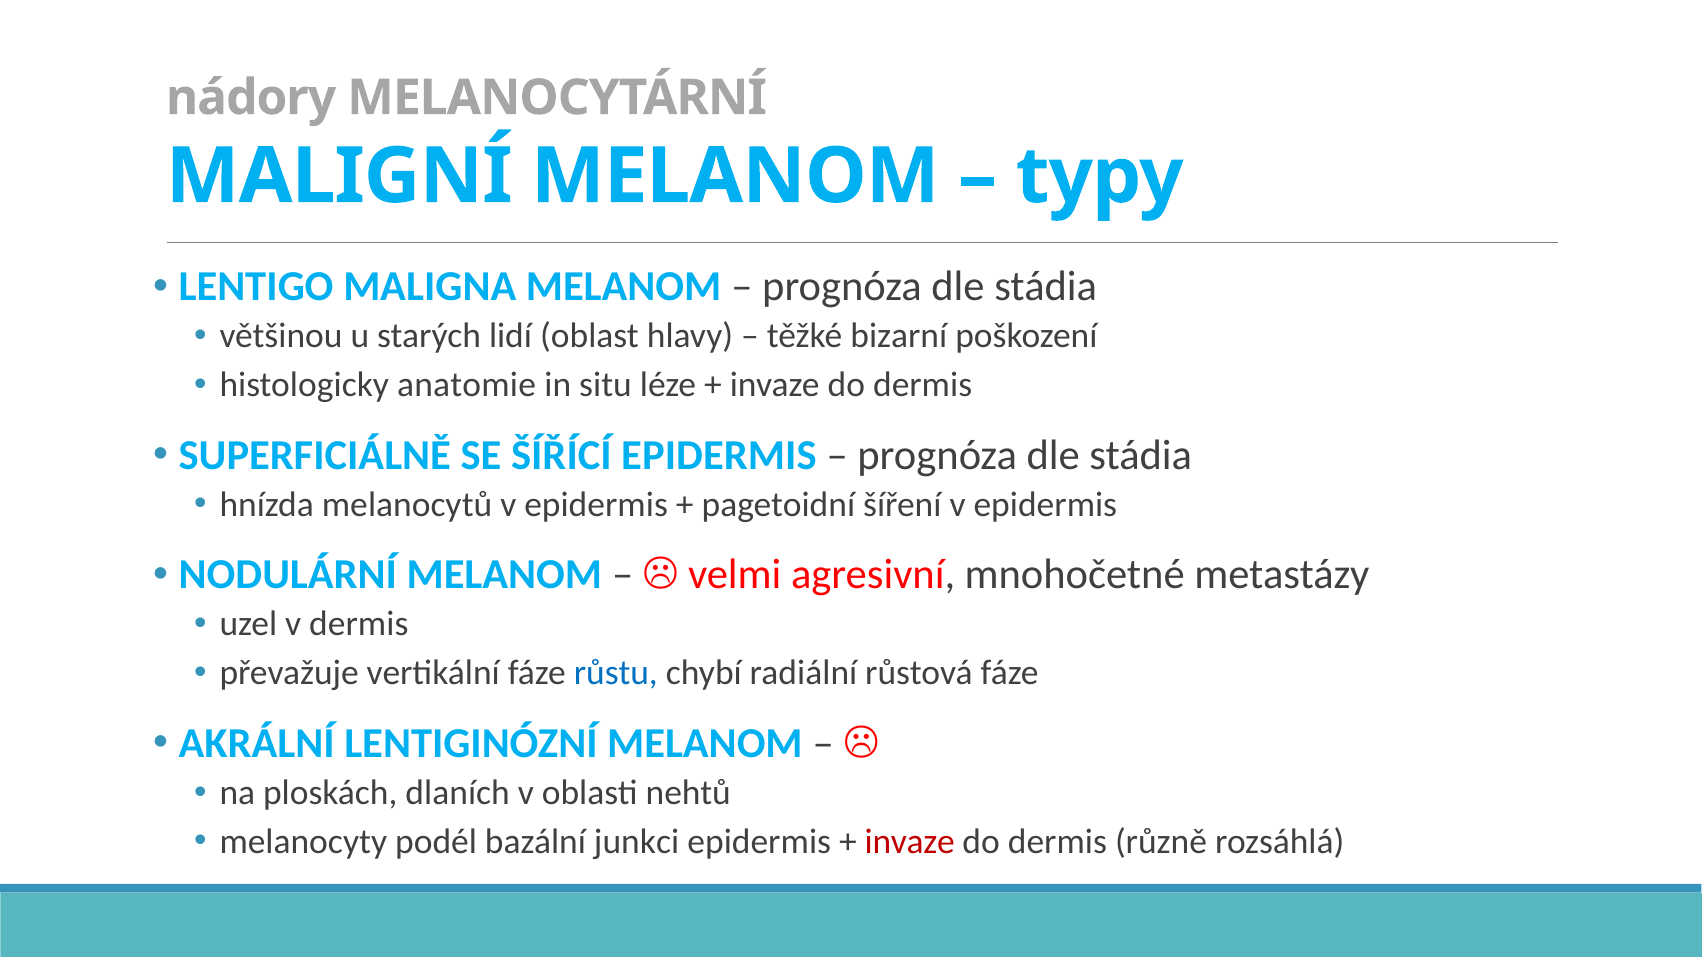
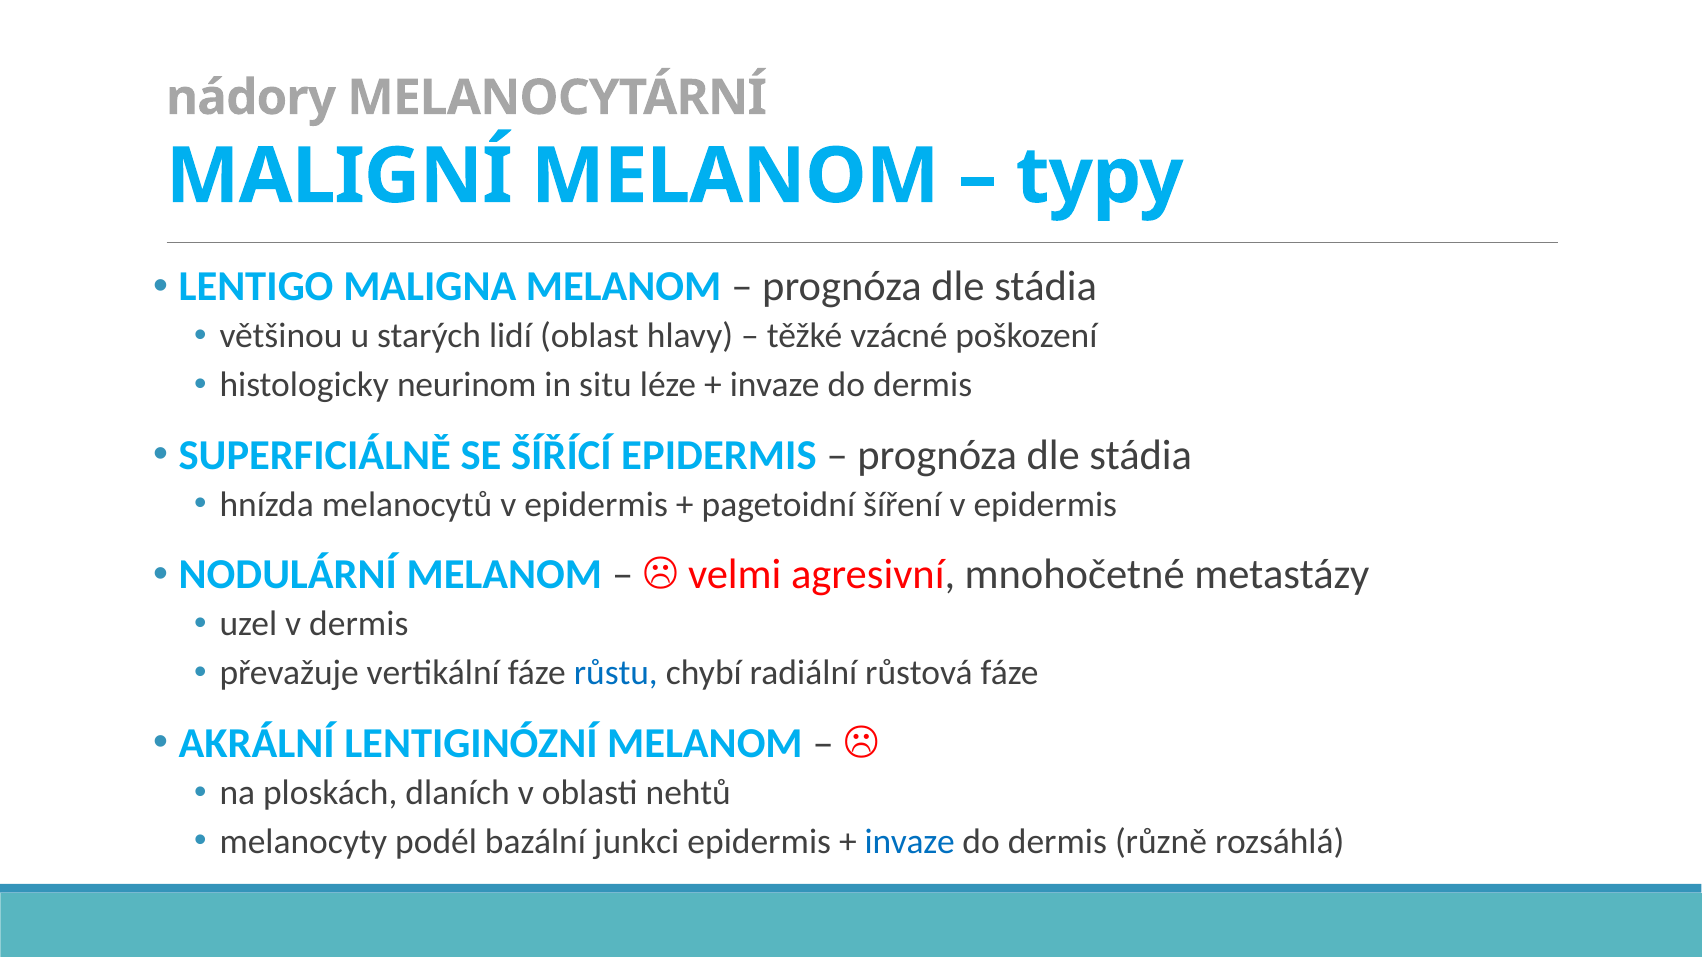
bizarní: bizarní -> vzácné
anatomie: anatomie -> neurinom
invaze at (910, 842) colour: red -> blue
